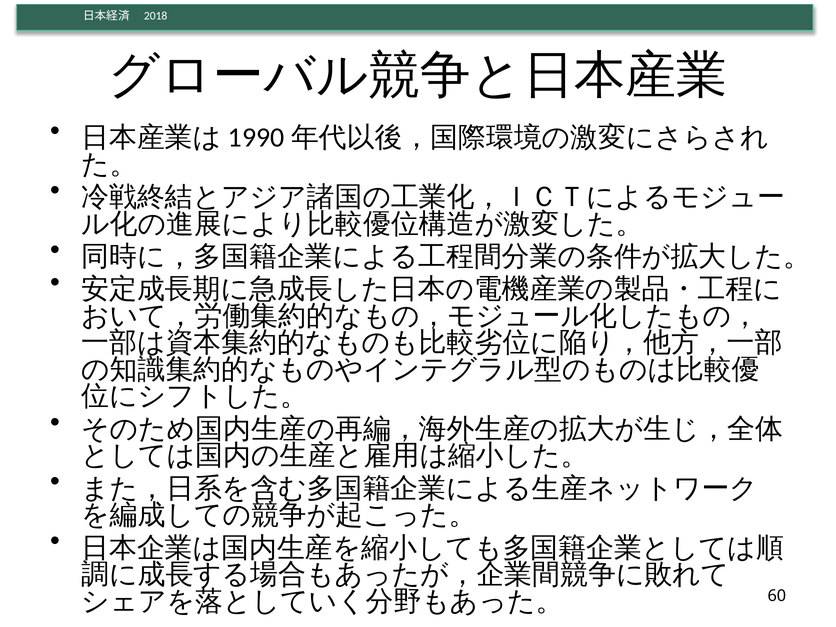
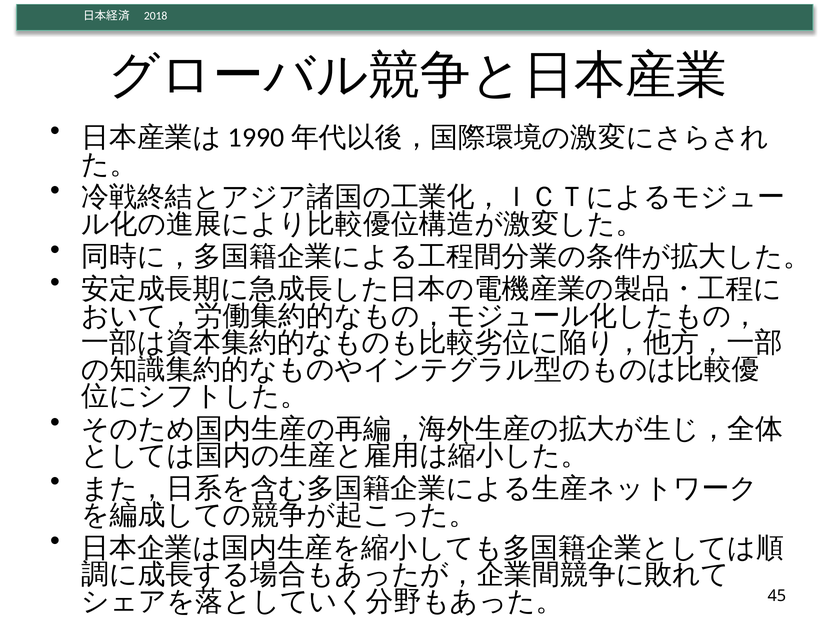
60: 60 -> 45
